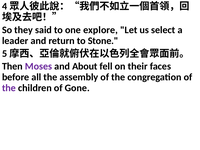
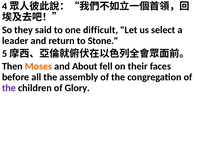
explore: explore -> difficult
Moses colour: purple -> orange
Gone: Gone -> Glory
